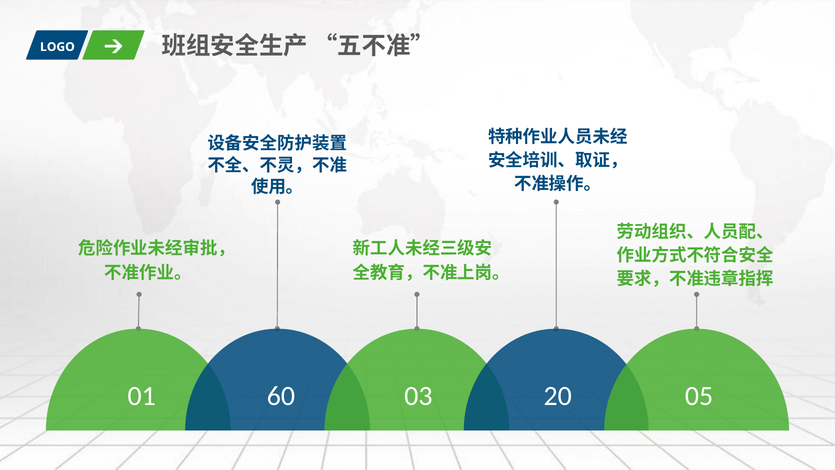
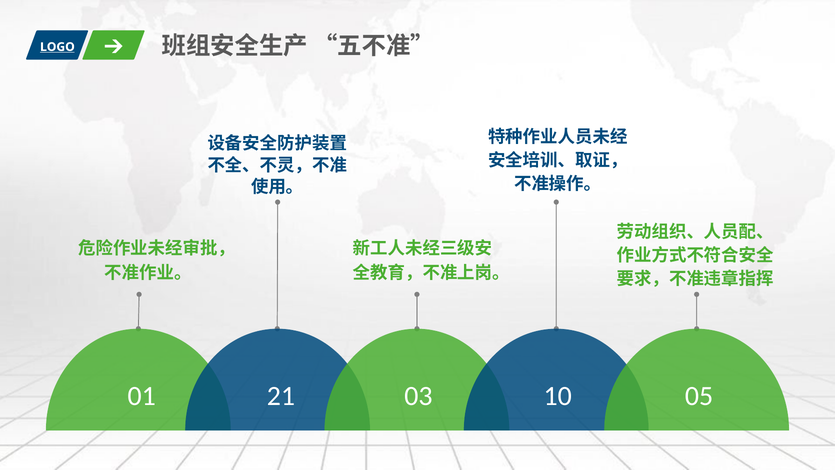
LOGO underline: none -> present
60: 60 -> 21
20: 20 -> 10
